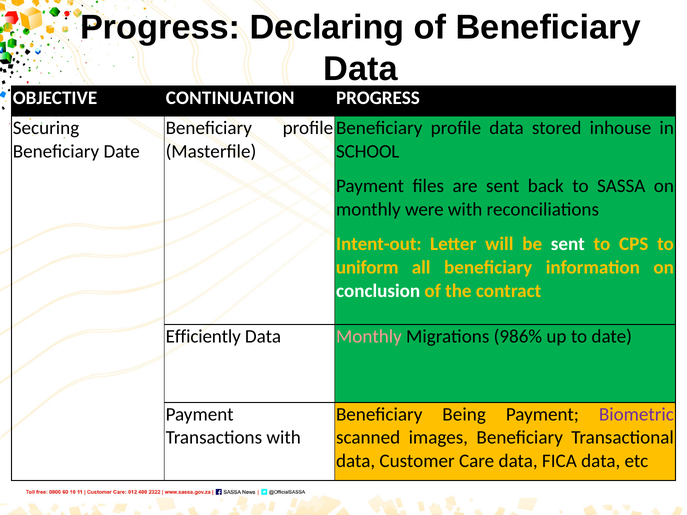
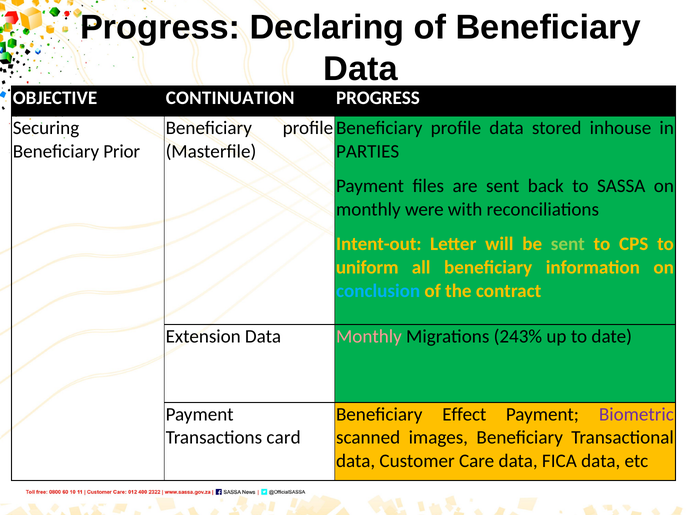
Beneficiary Date: Date -> Prior
SCHOOL: SCHOOL -> PARTIES
sent at (568, 244) colour: white -> light green
conclusion colour: white -> light blue
Efficiently: Efficiently -> Extension
986%: 986% -> 243%
Being: Being -> Effect
Transactions with: with -> card
